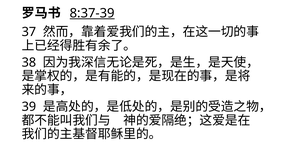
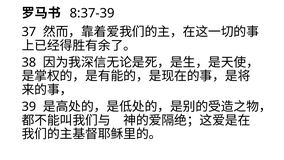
8:37-39 underline: present -> none
